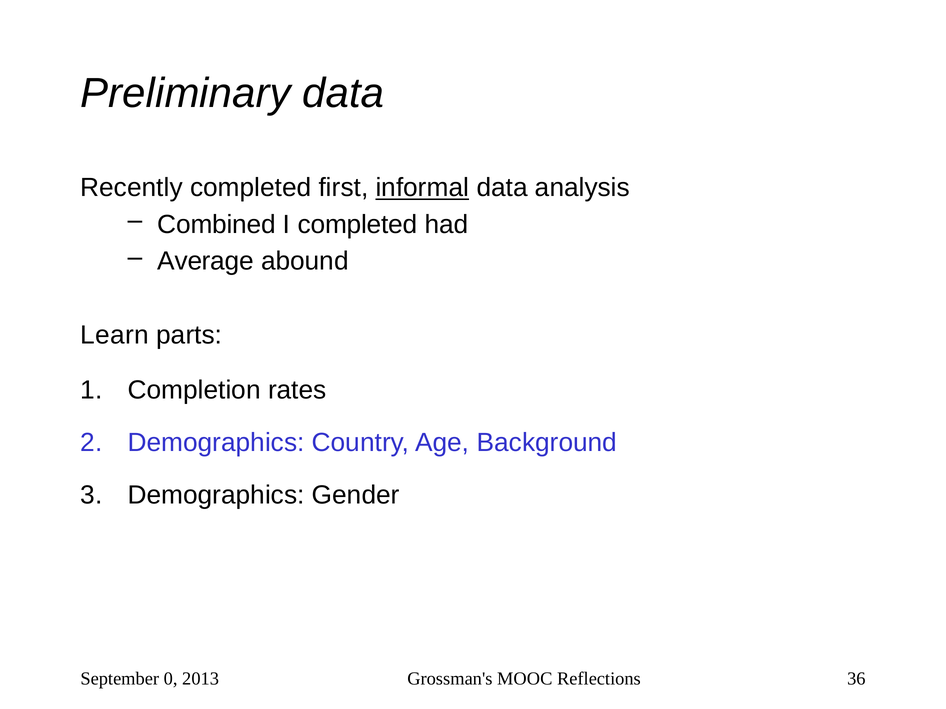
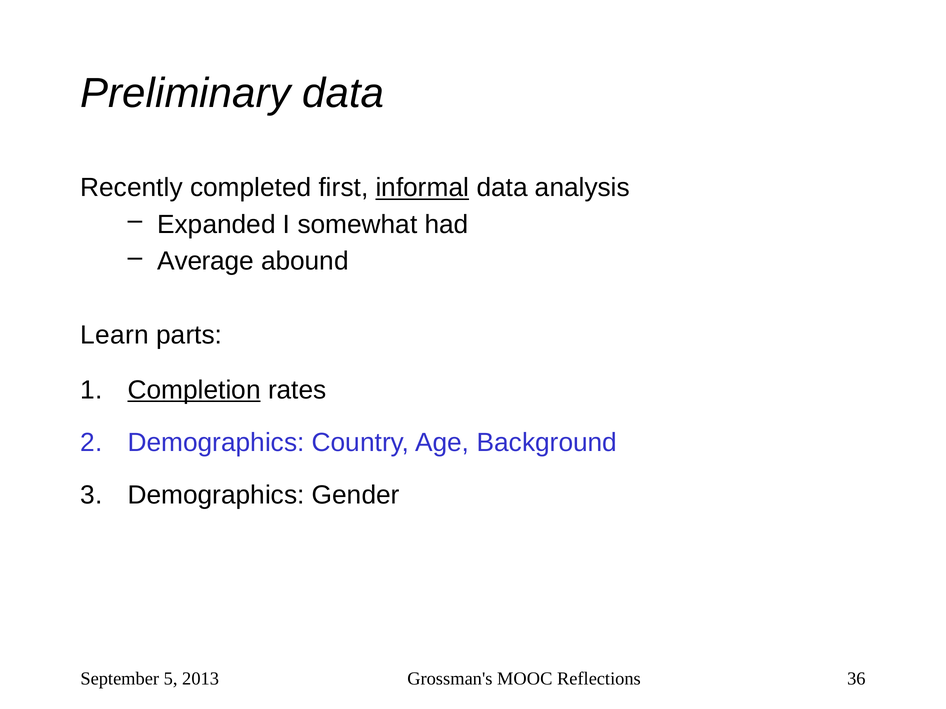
Combined: Combined -> Expanded
I completed: completed -> somewhat
Completion underline: none -> present
0: 0 -> 5
